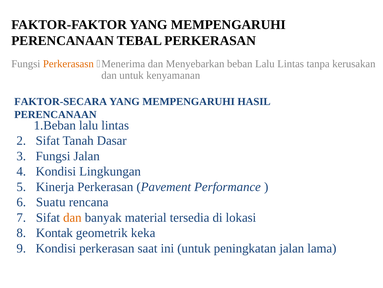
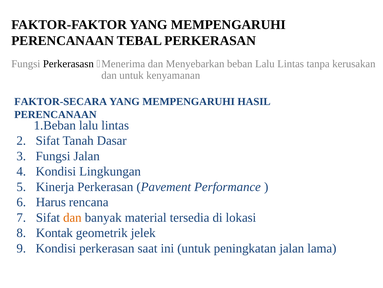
Perkerasasn colour: orange -> black
Suatu: Suatu -> Harus
keka: keka -> jelek
